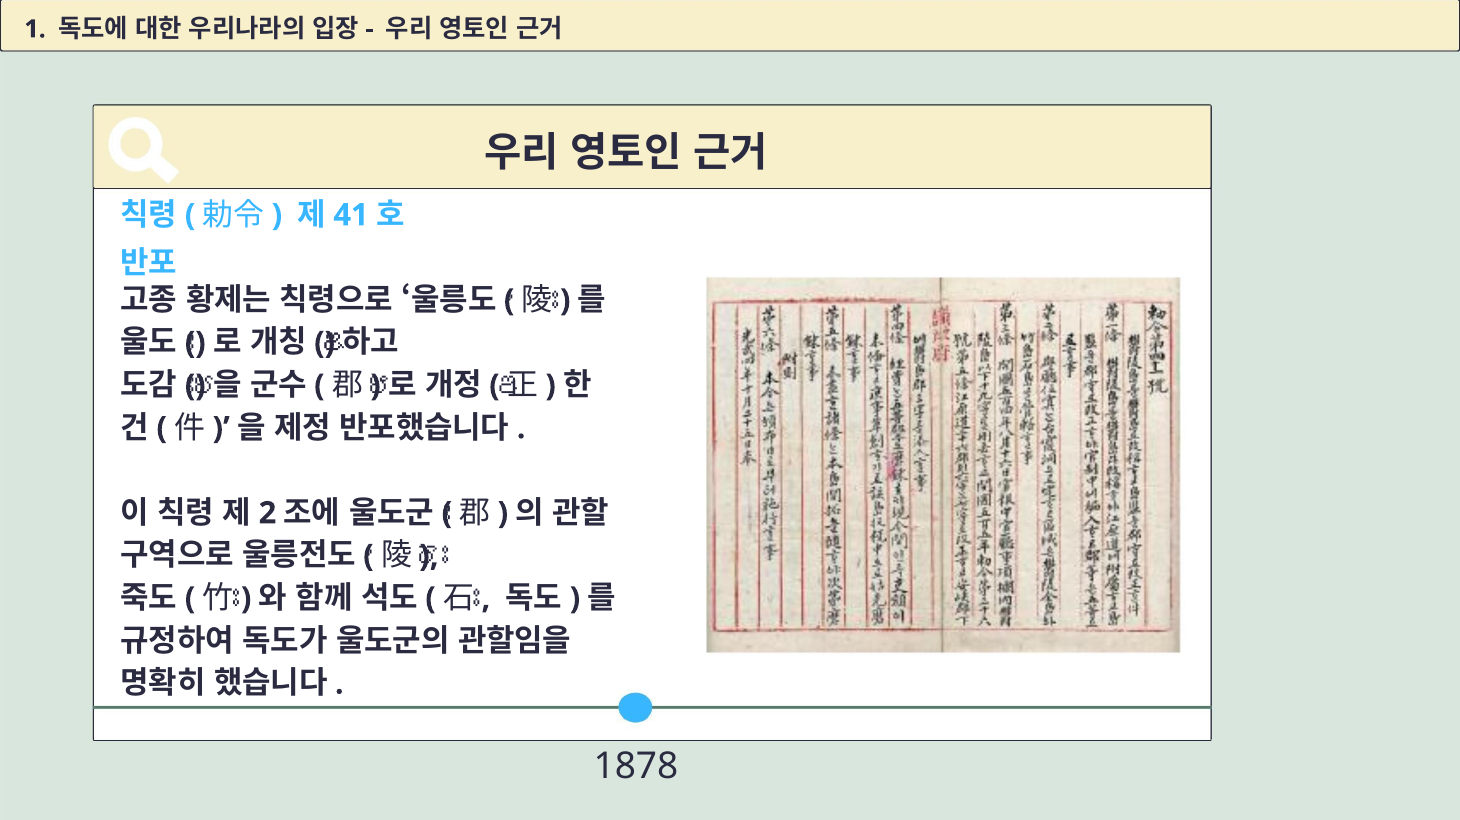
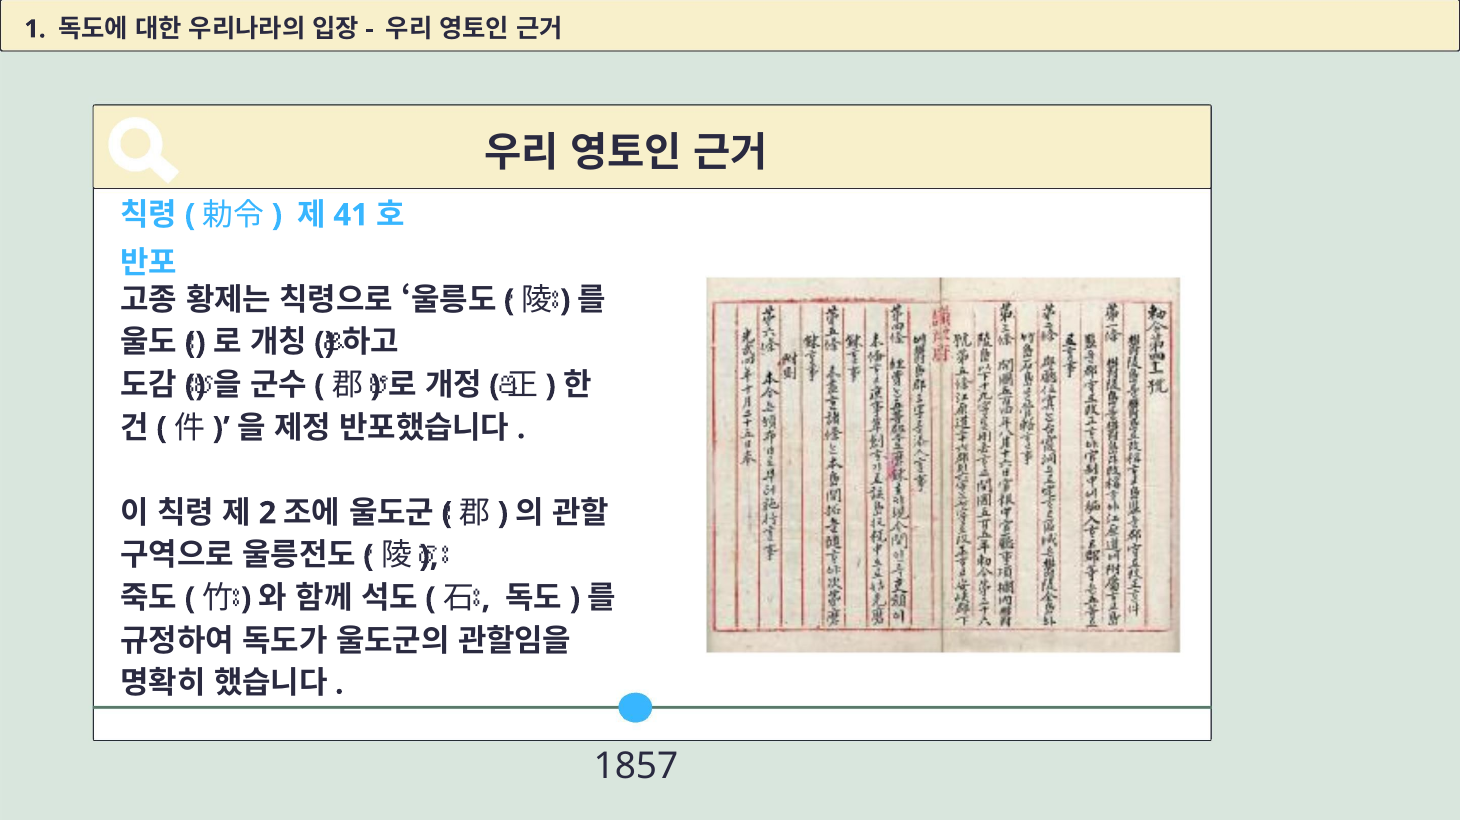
1878: 1878 -> 1857
